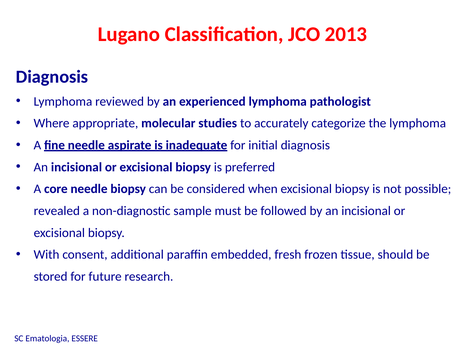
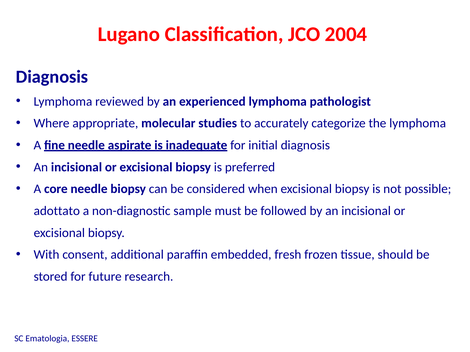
2013: 2013 -> 2004
revealed: revealed -> adottato
